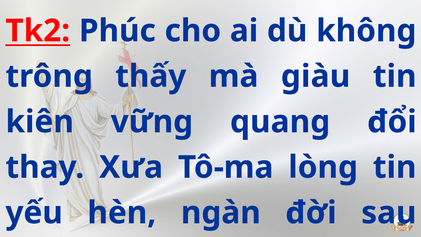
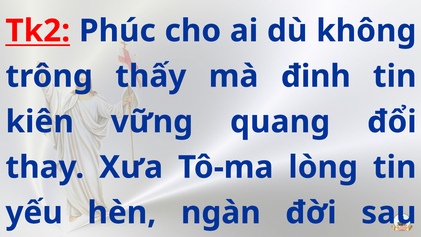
giàu: giàu -> đinh
